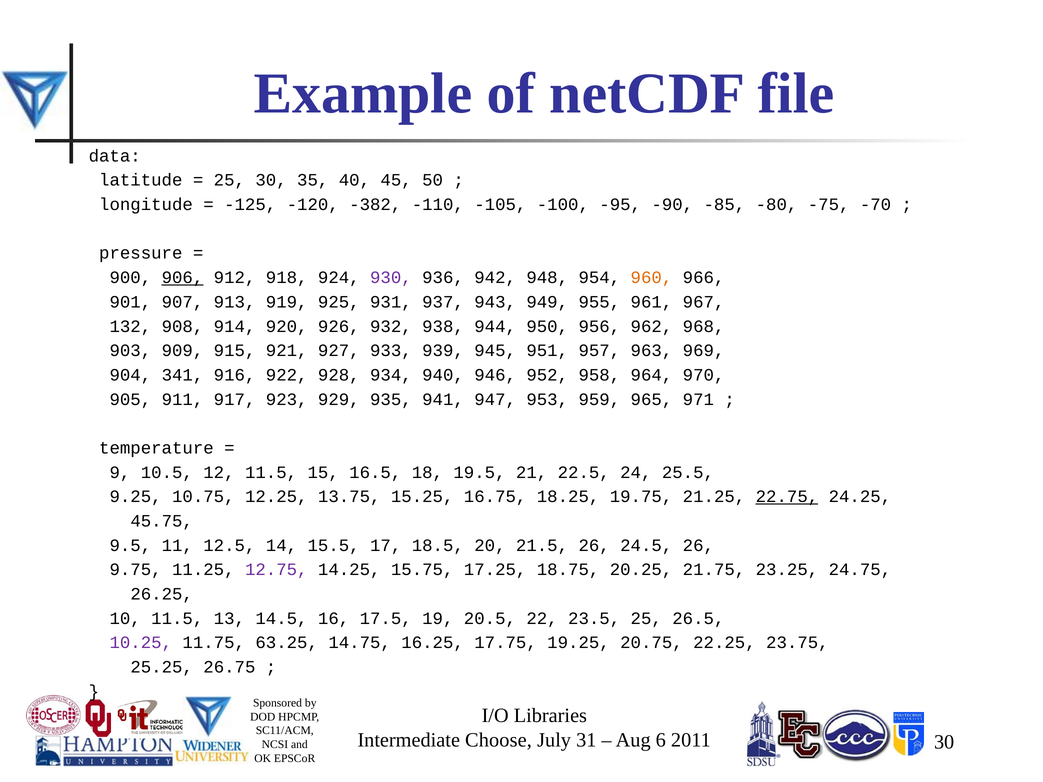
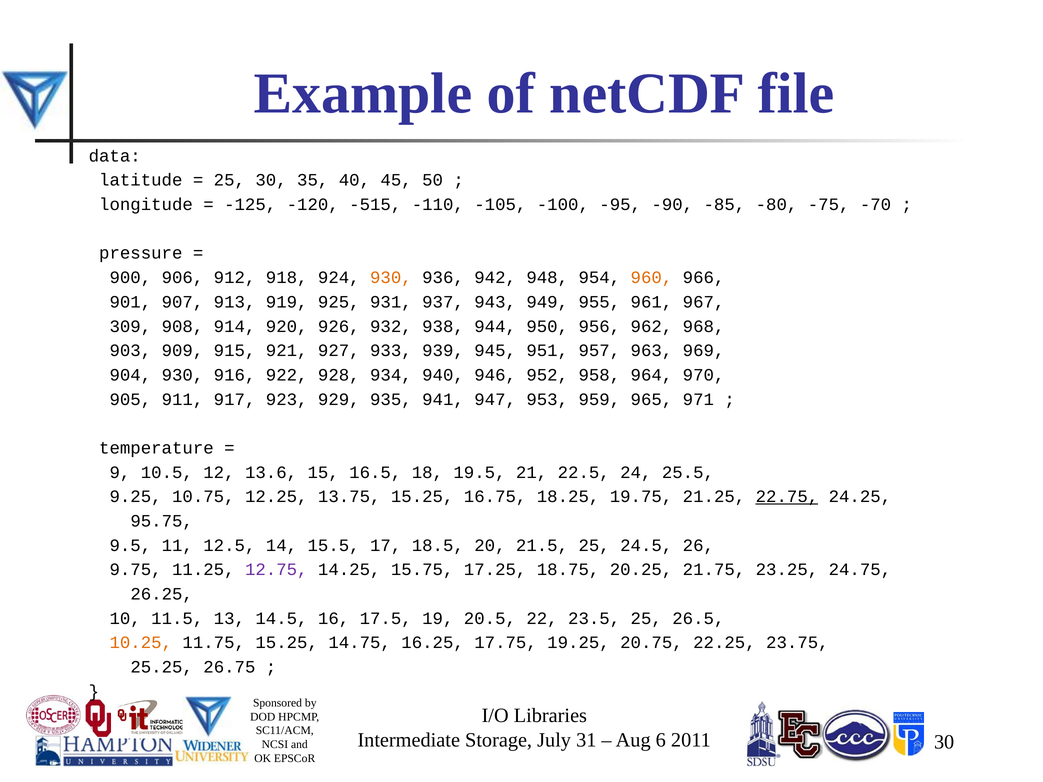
-382: -382 -> -515
906 underline: present -> none
930 at (391, 278) colour: purple -> orange
132: 132 -> 309
904 341: 341 -> 930
12 11.5: 11.5 -> 13.6
45.75: 45.75 -> 95.75
21.5 26: 26 -> 25
10.25 colour: purple -> orange
11.75 63.25: 63.25 -> 15.25
Choose: Choose -> Storage
